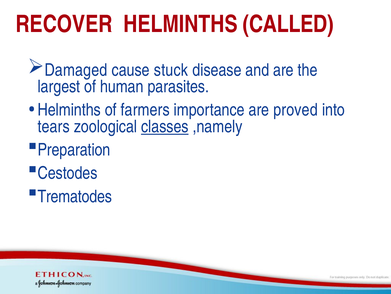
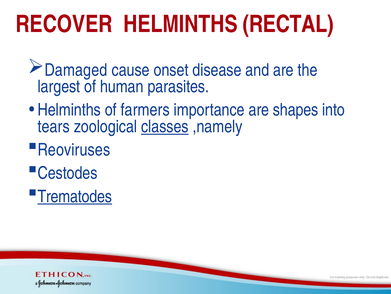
CALLED: CALLED -> RECTAL
stuck: stuck -> onset
proved: proved -> shapes
Preparation: Preparation -> Reoviruses
Trematodes underline: none -> present
